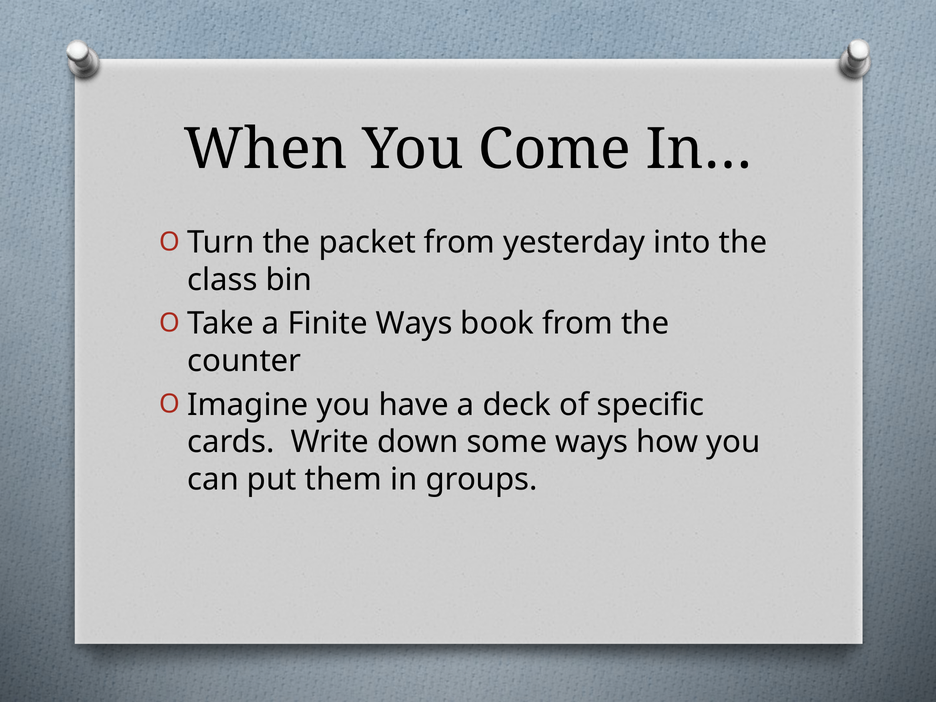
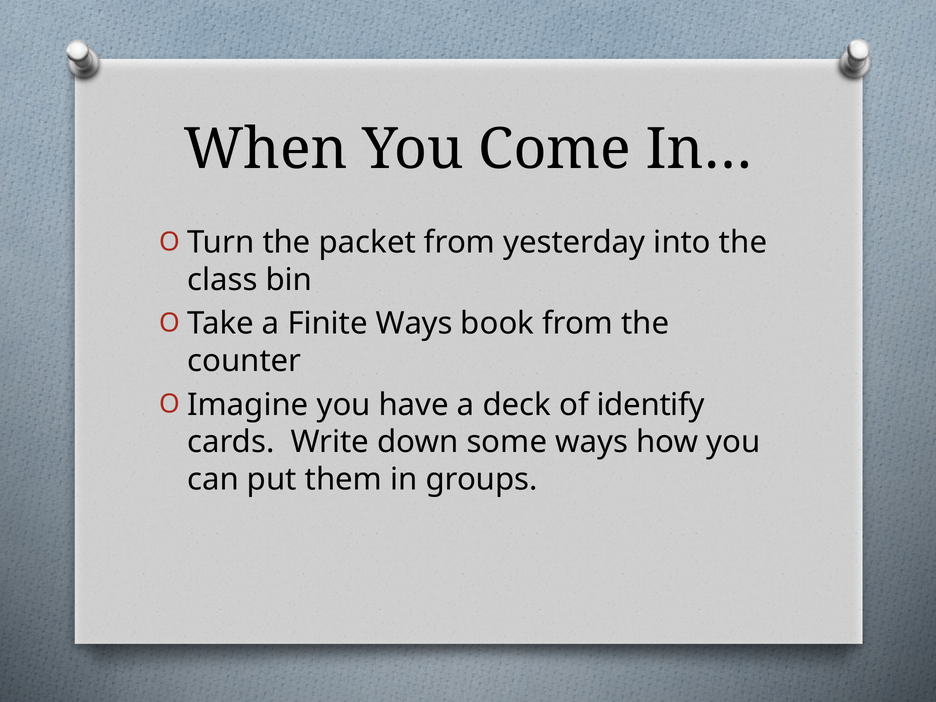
specific: specific -> identify
